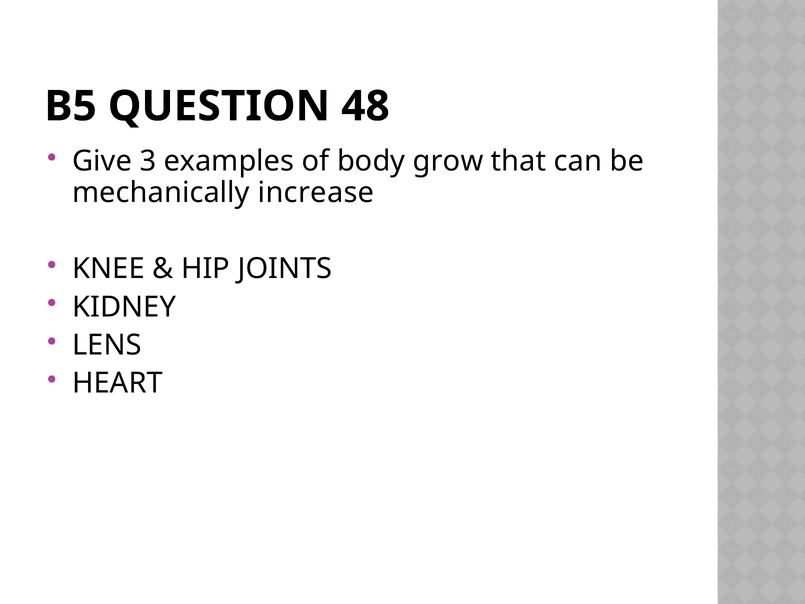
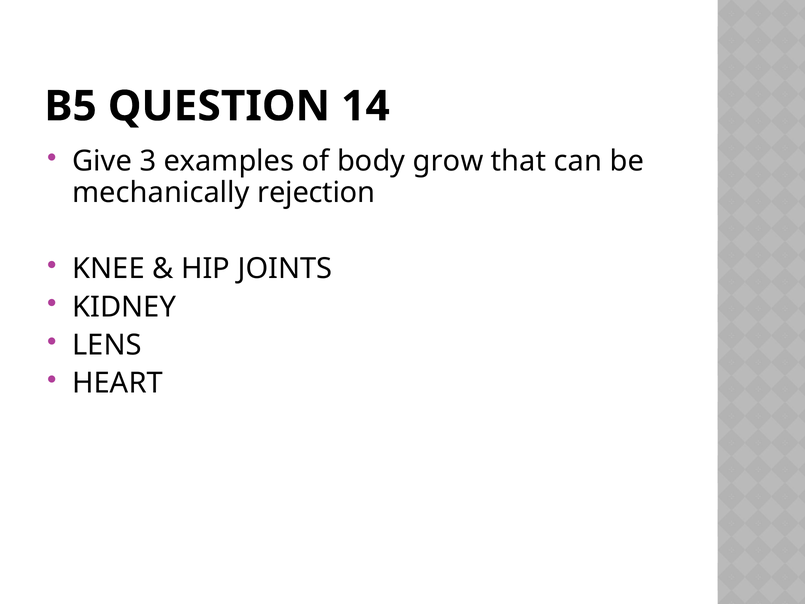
48: 48 -> 14
increase: increase -> rejection
